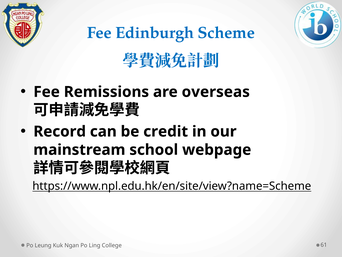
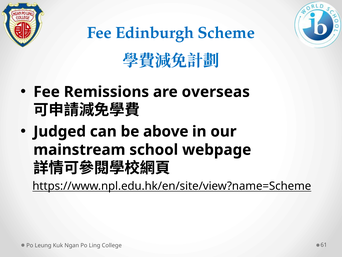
Record: Record -> Judged
credit: credit -> above
